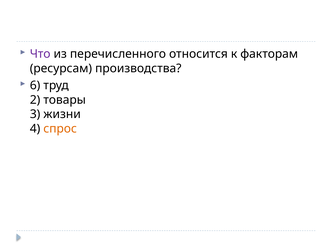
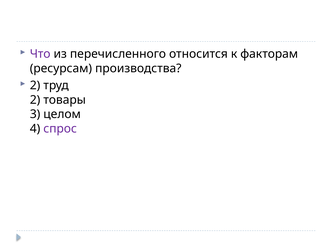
6 at (35, 85): 6 -> 2
жизни: жизни -> целом
спрос colour: orange -> purple
